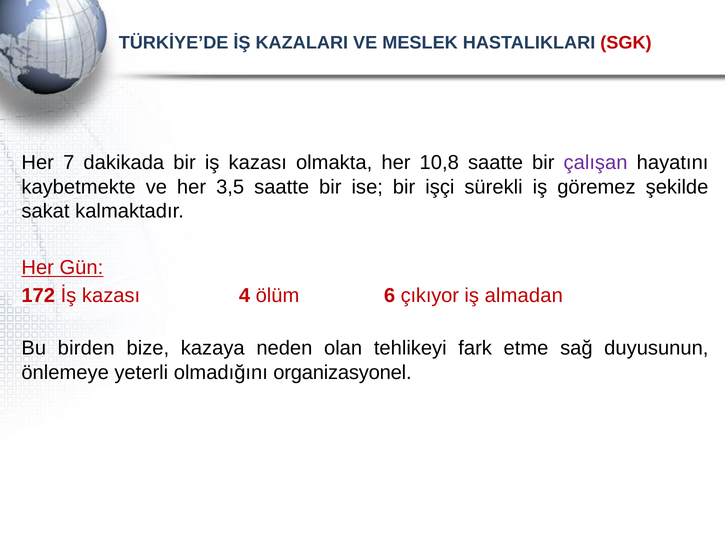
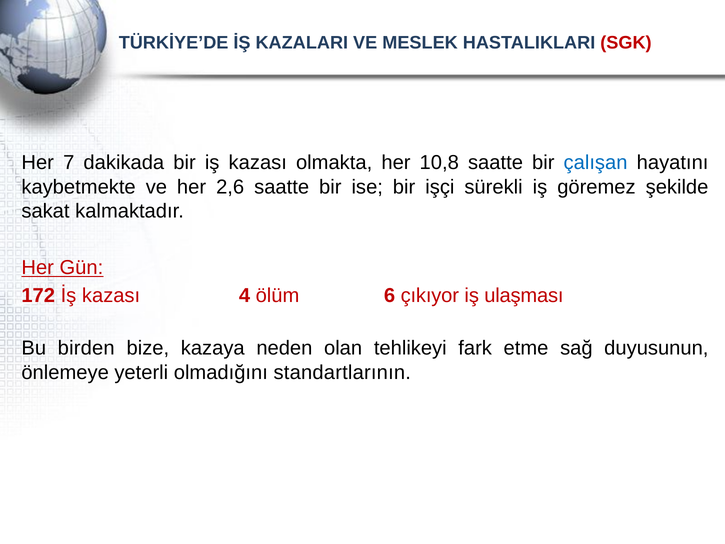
çalışan colour: purple -> blue
3,5: 3,5 -> 2,6
almadan: almadan -> ulaşması
organizasyonel: organizasyonel -> standartlarının
